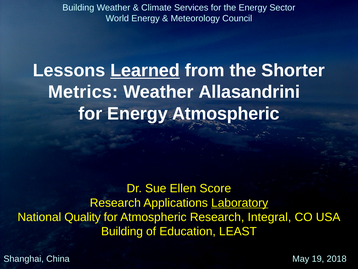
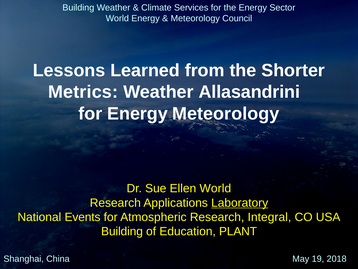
Learned underline: present -> none
Energy Atmospheric: Atmospheric -> Meteorology
Ellen Score: Score -> World
Quality: Quality -> Events
LEAST: LEAST -> PLANT
